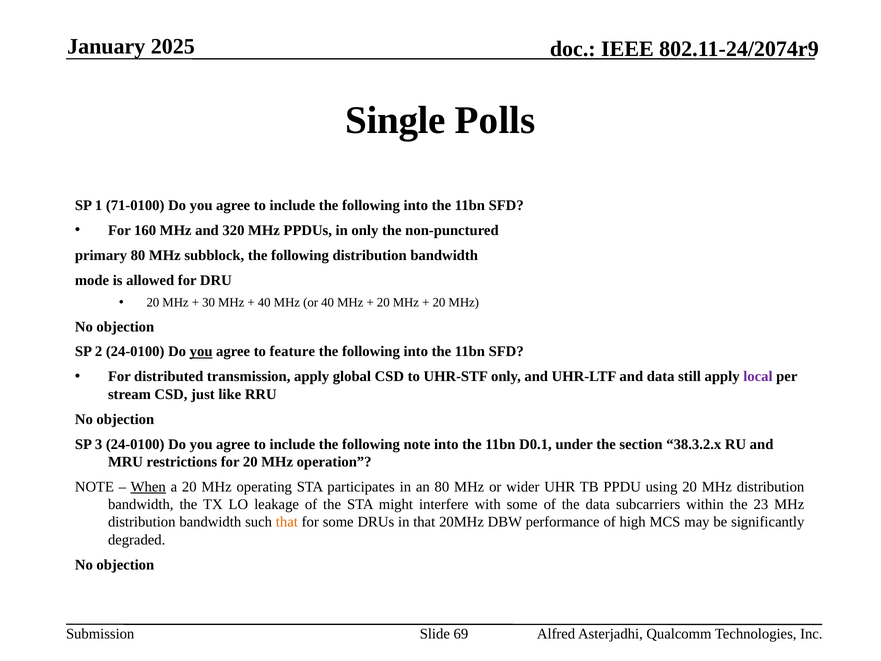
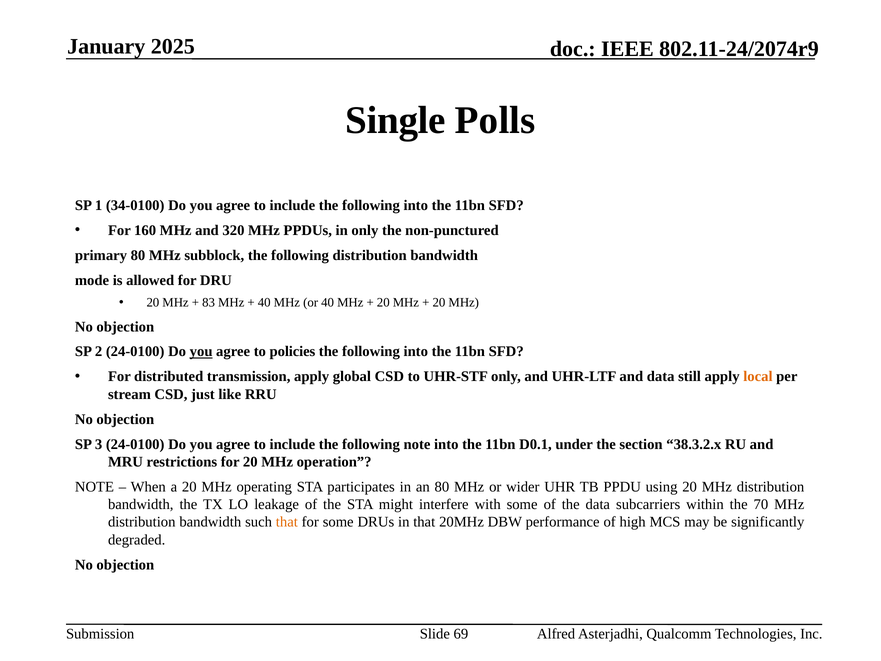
71-0100: 71-0100 -> 34-0100
30: 30 -> 83
feature: feature -> policies
local colour: purple -> orange
When underline: present -> none
23: 23 -> 70
